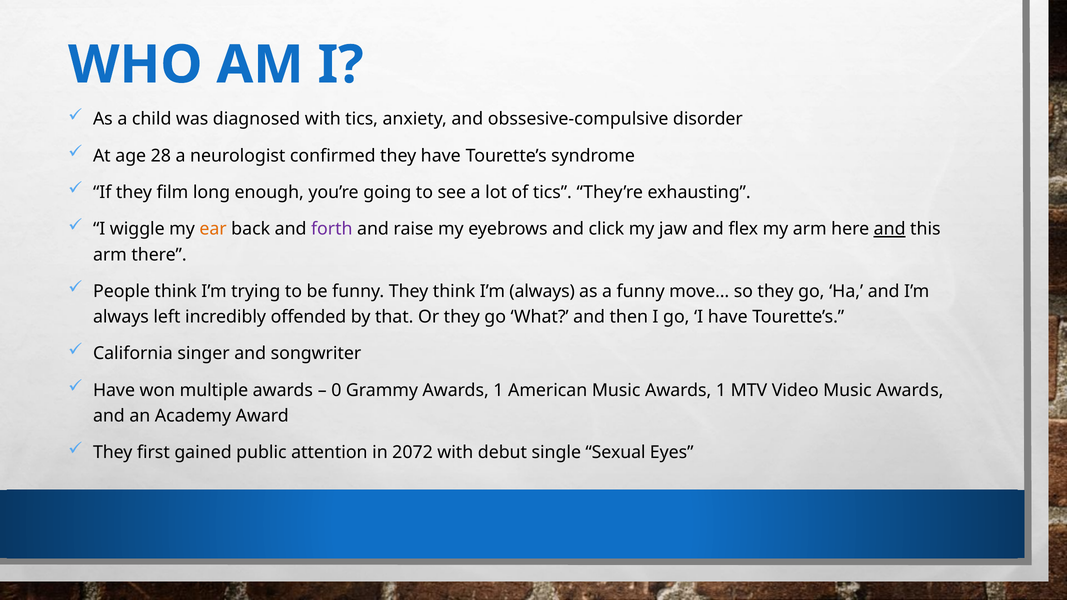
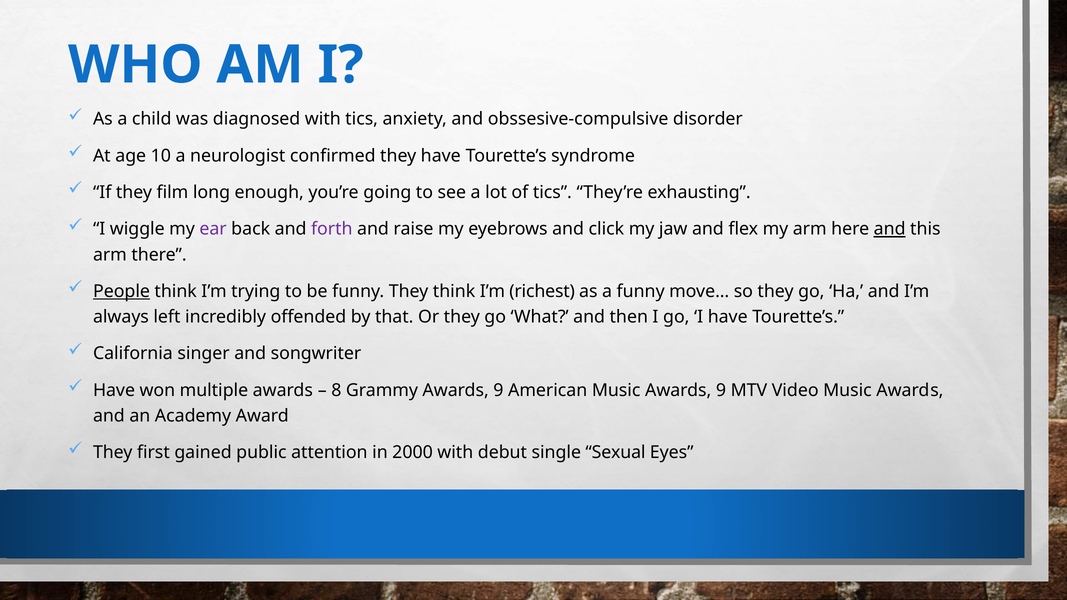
28: 28 -> 10
ear colour: orange -> purple
People underline: none -> present
think I’m always: always -> richest
0: 0 -> 8
Grammy Awards 1: 1 -> 9
Music Awards 1: 1 -> 9
2072: 2072 -> 2000
